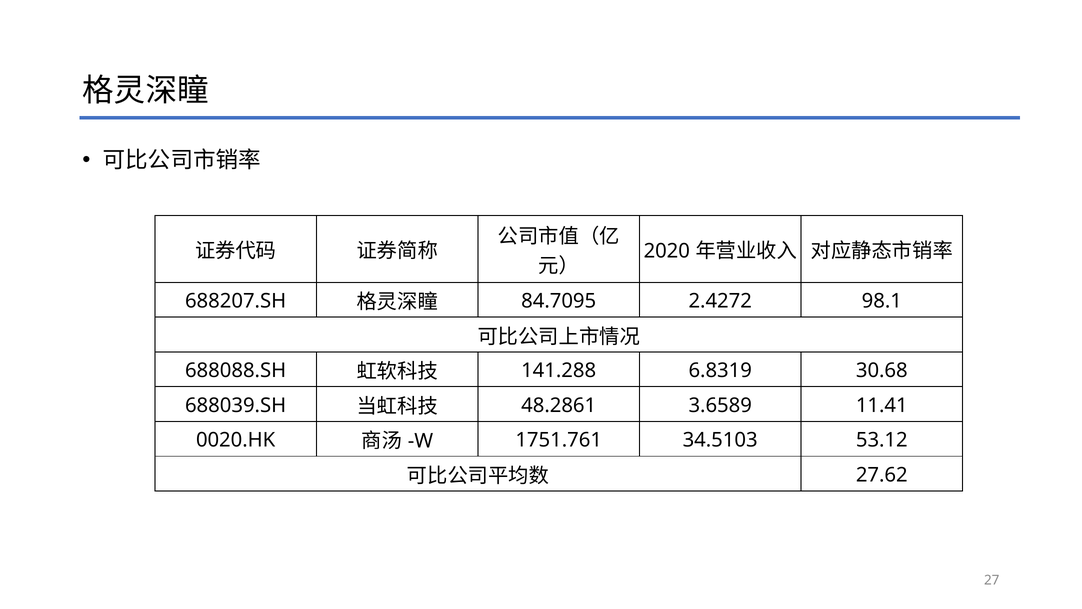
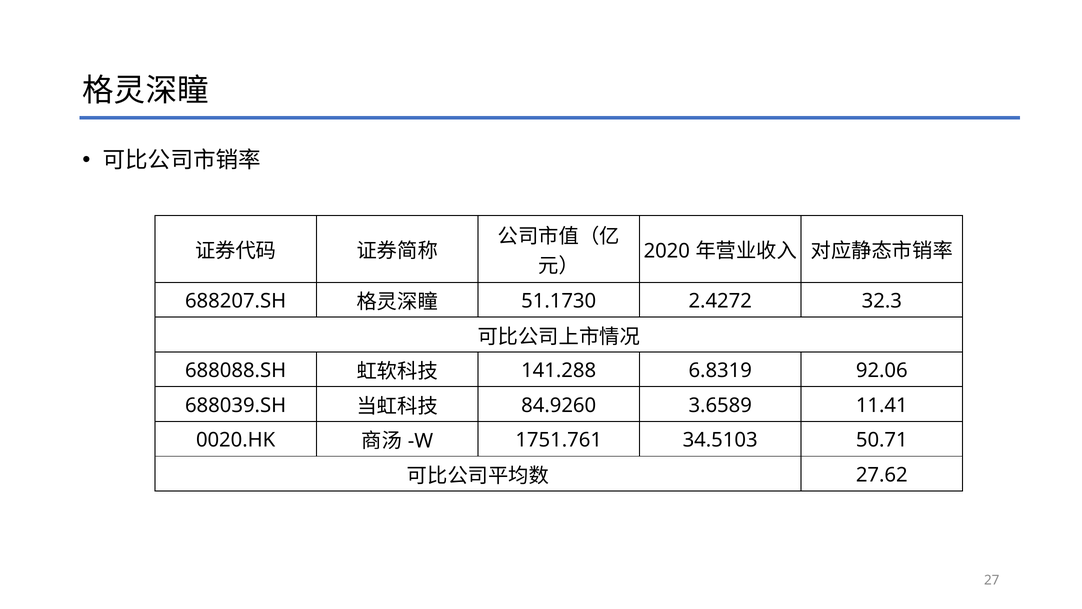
84.7095: 84.7095 -> 51.1730
98.1: 98.1 -> 32.3
30.68: 30.68 -> 92.06
48.2861: 48.2861 -> 84.9260
53.12: 53.12 -> 50.71
